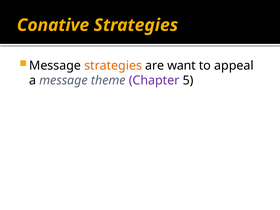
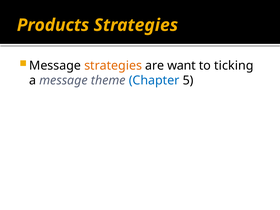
Conative: Conative -> Products
appeal: appeal -> ticking
Chapter colour: purple -> blue
